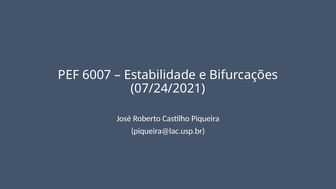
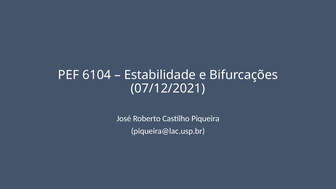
6007: 6007 -> 6104
07/24/2021: 07/24/2021 -> 07/12/2021
